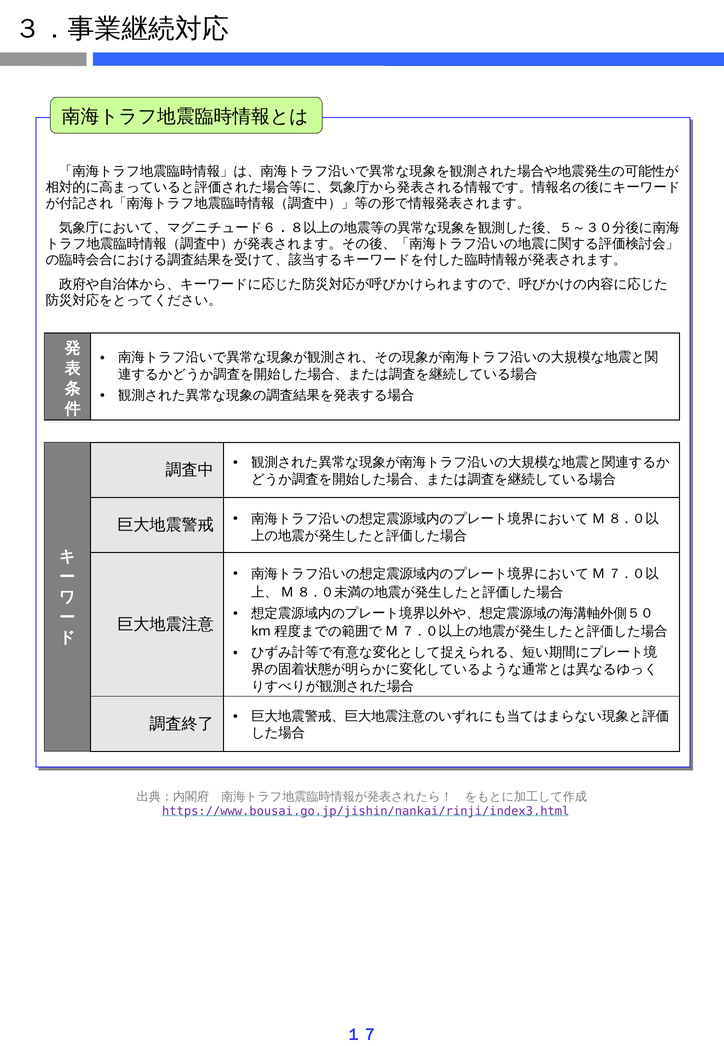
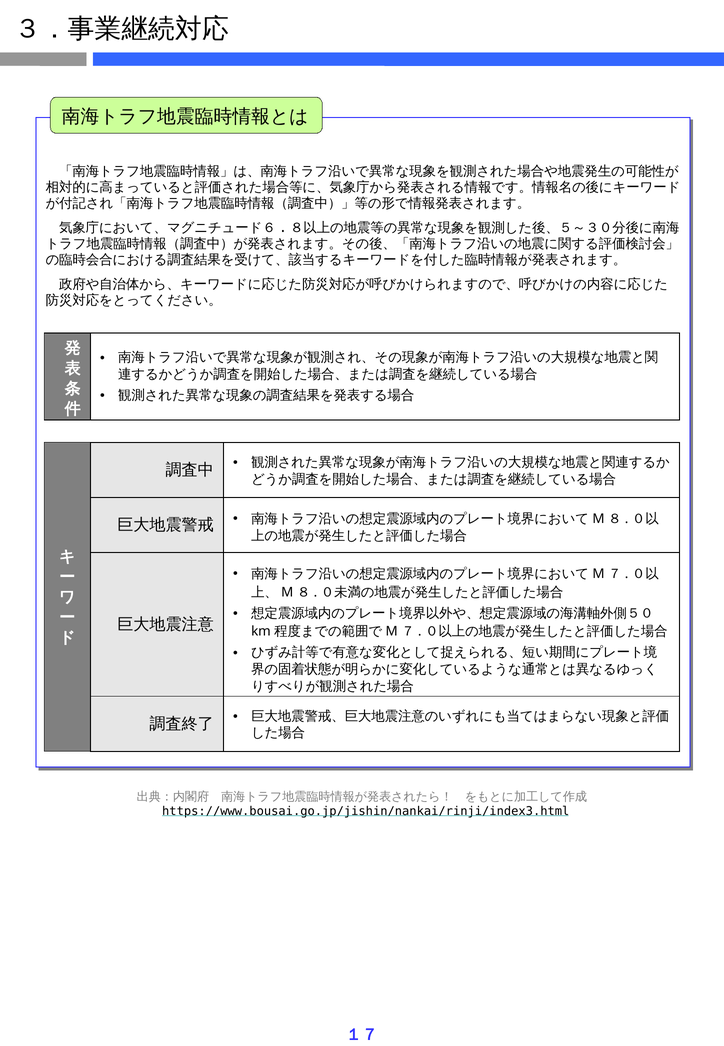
https://www.bousai.go.jp/jishin/nankai/rinji/index3.html colour: purple -> black
